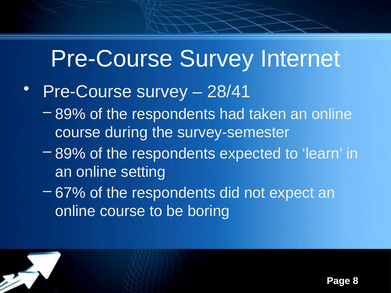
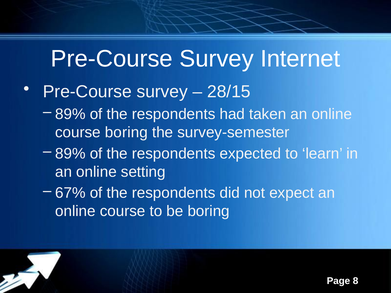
28/41: 28/41 -> 28/15
course during: during -> boring
